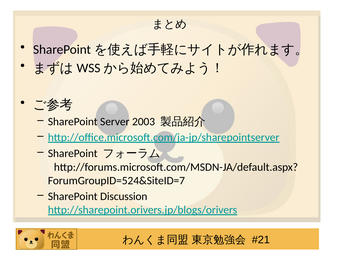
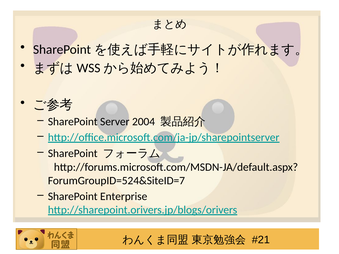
2003: 2003 -> 2004
Discussion: Discussion -> Enterprise
